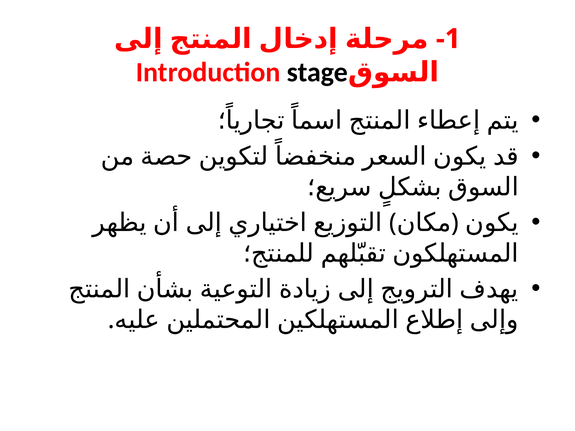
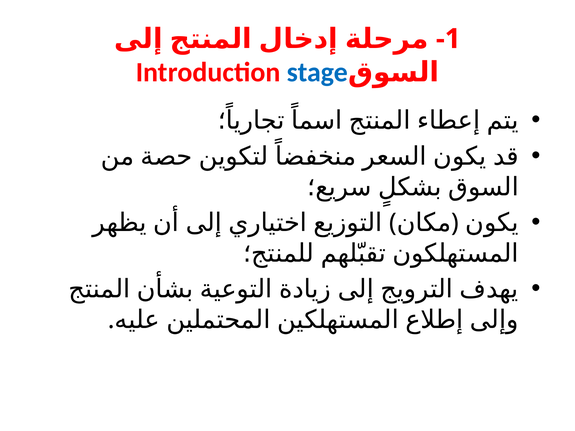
stage colour: black -> blue
